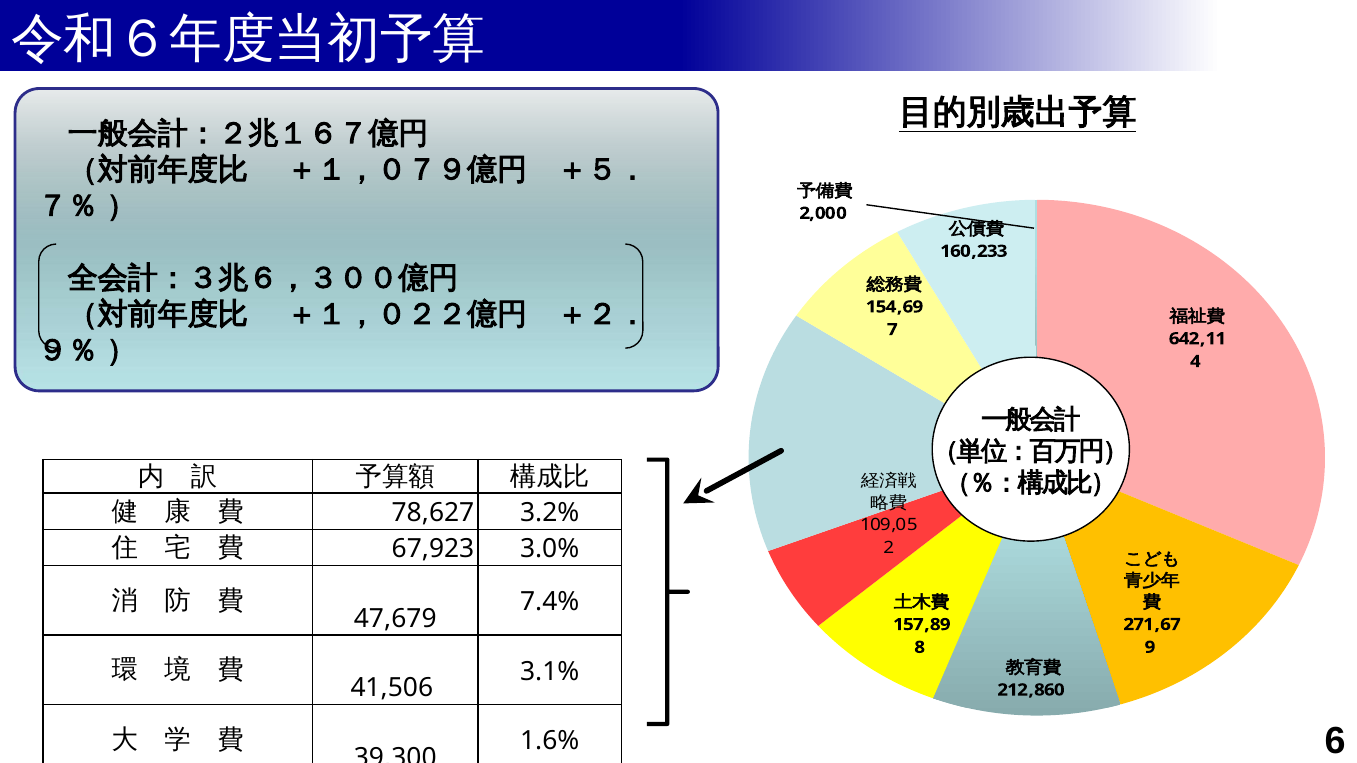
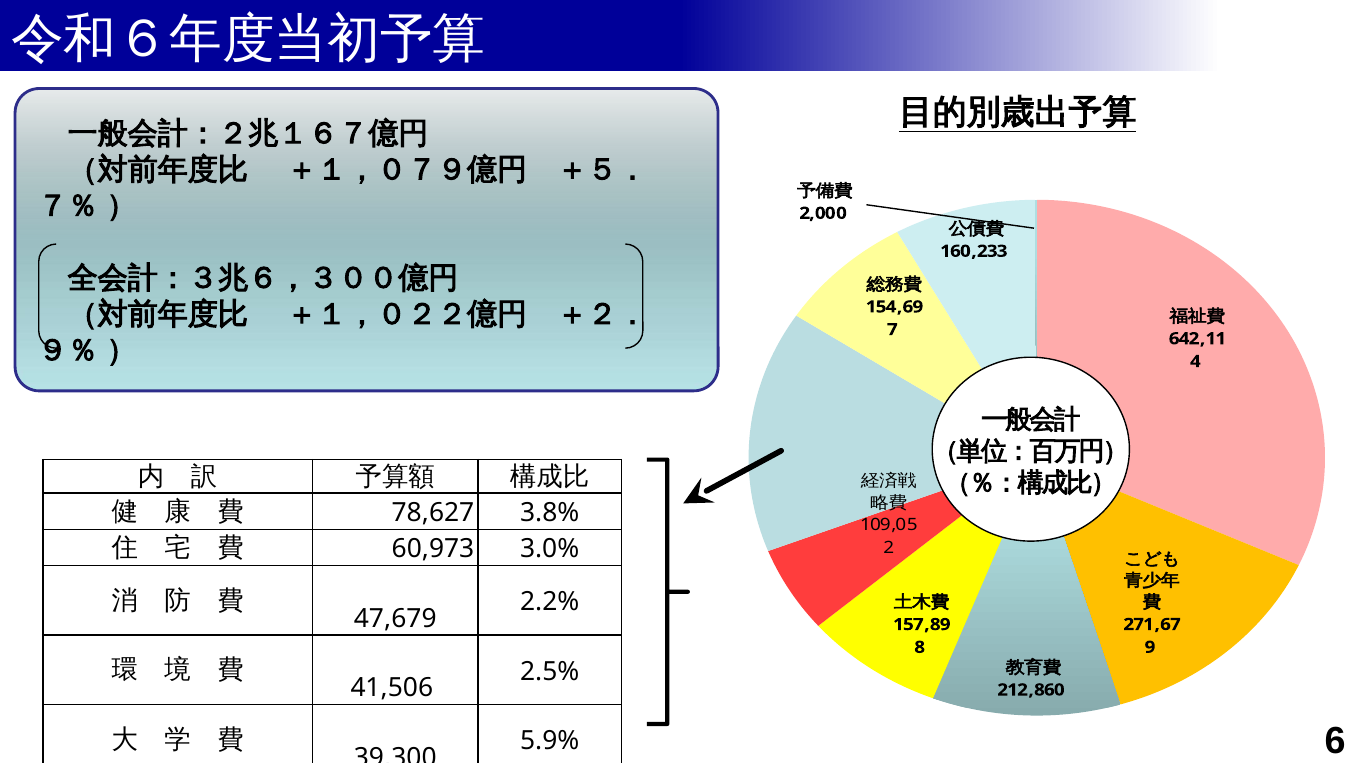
3.2%: 3.2% -> 3.8%
67,923: 67,923 -> 60,973
7.4%: 7.4% -> 2.2%
3.1%: 3.1% -> 2.5%
1.6%: 1.6% -> 5.9%
